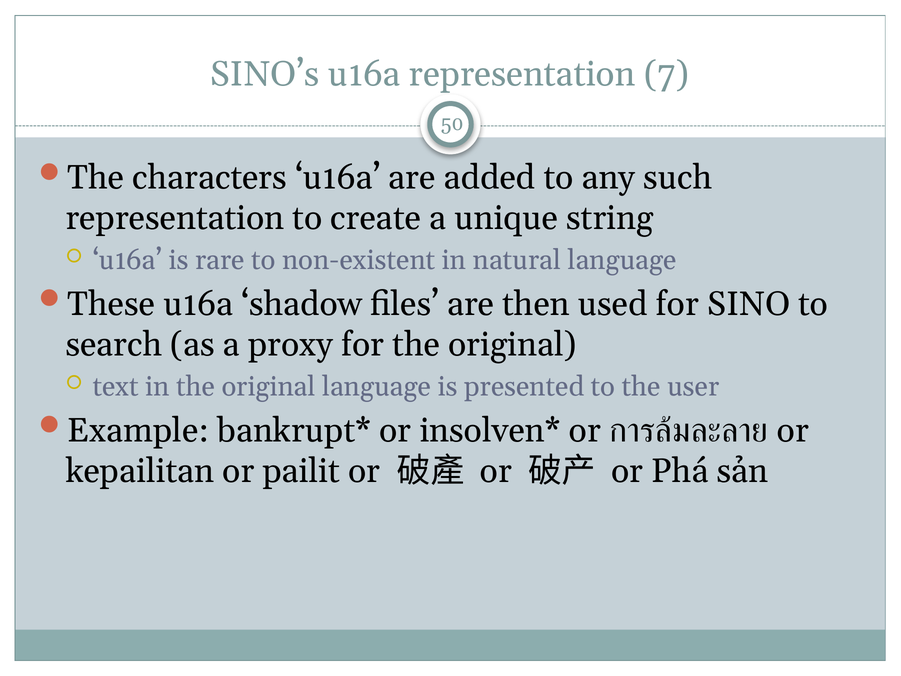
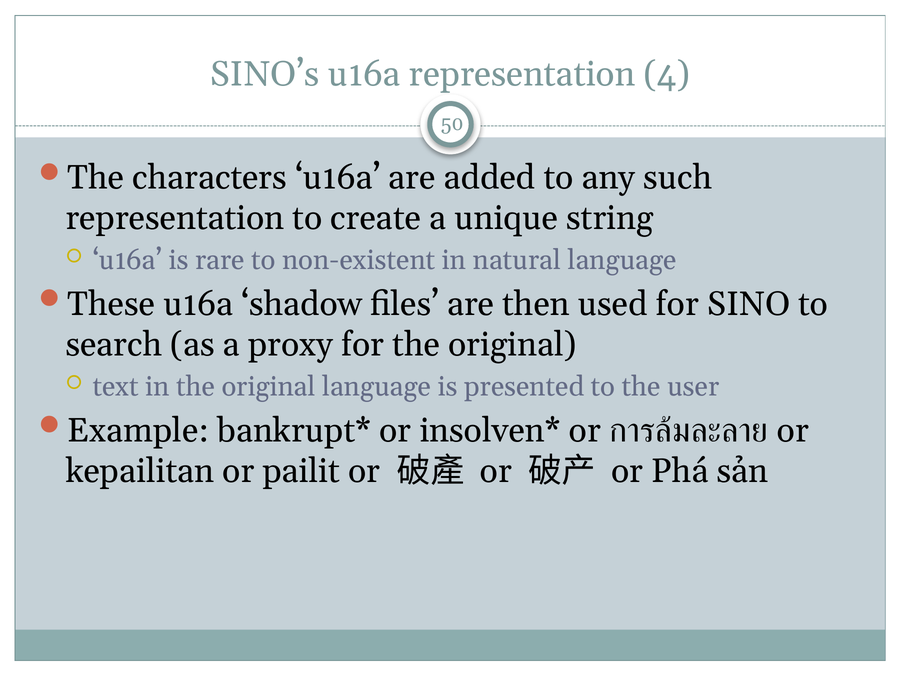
7: 7 -> 4
